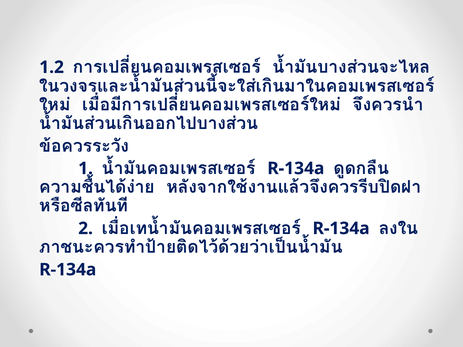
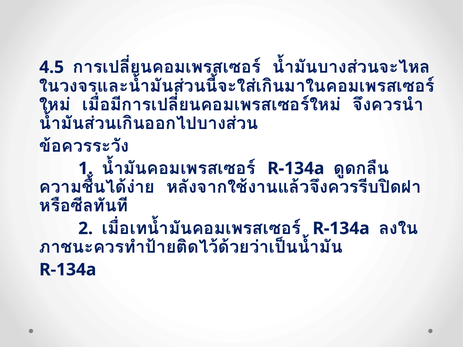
1.2: 1.2 -> 4.5
